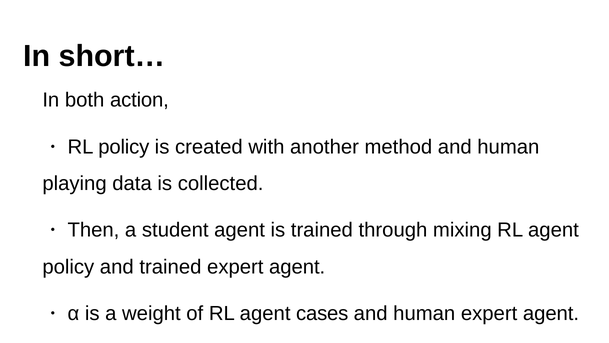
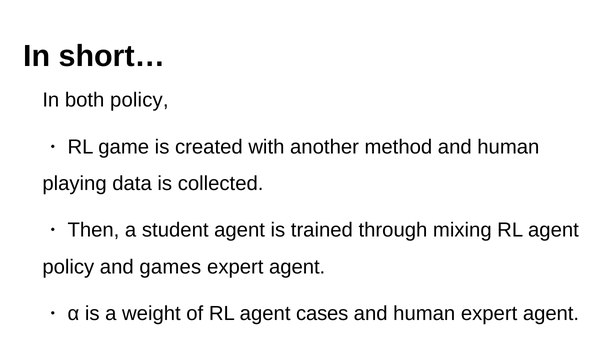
both action: action -> policy
RL policy: policy -> game
and trained: trained -> games
